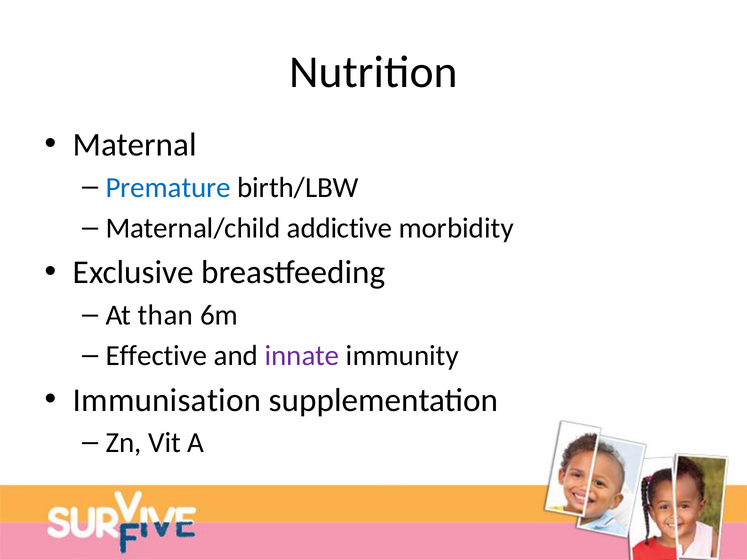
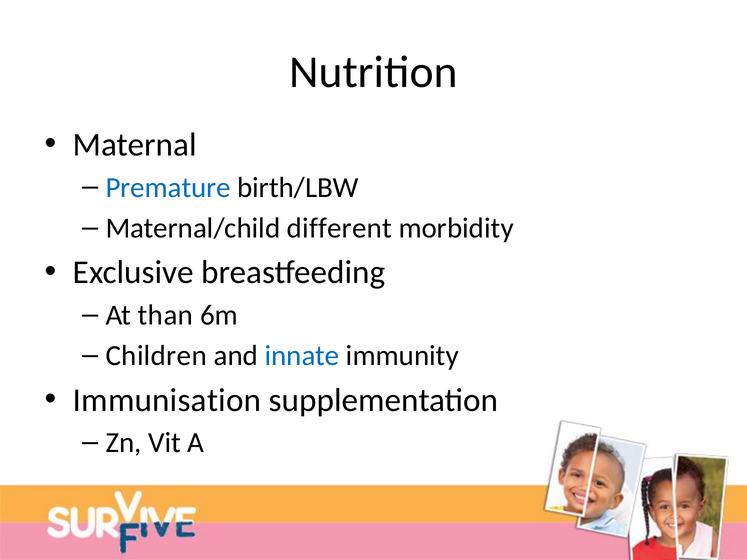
addictive: addictive -> different
Effective: Effective -> Children
innate colour: purple -> blue
